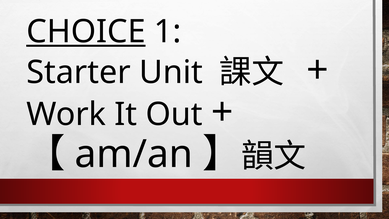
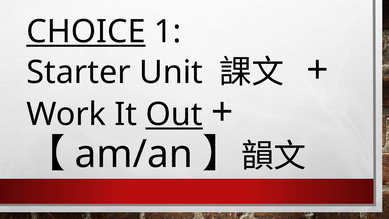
Out underline: none -> present
